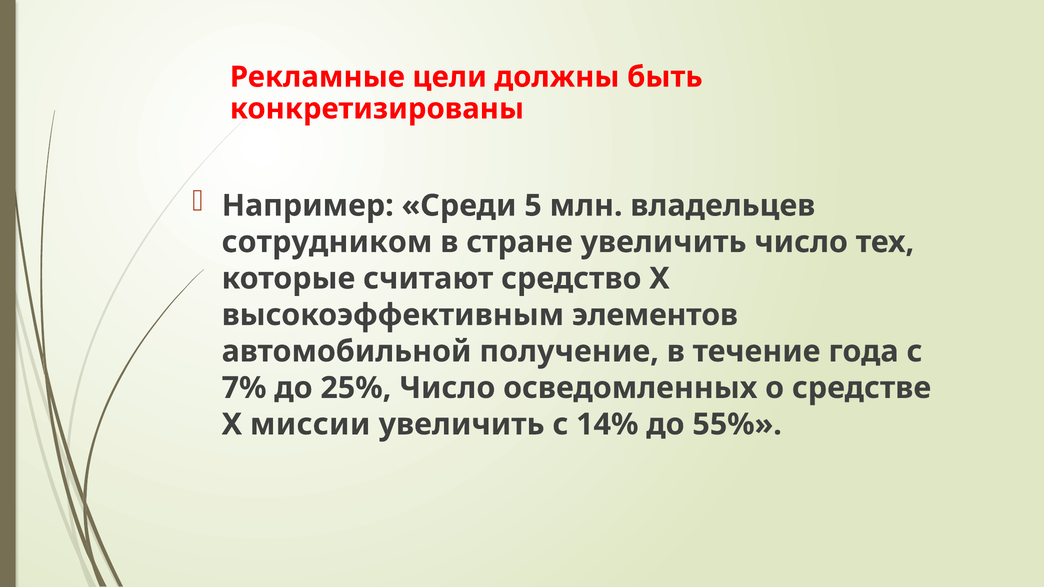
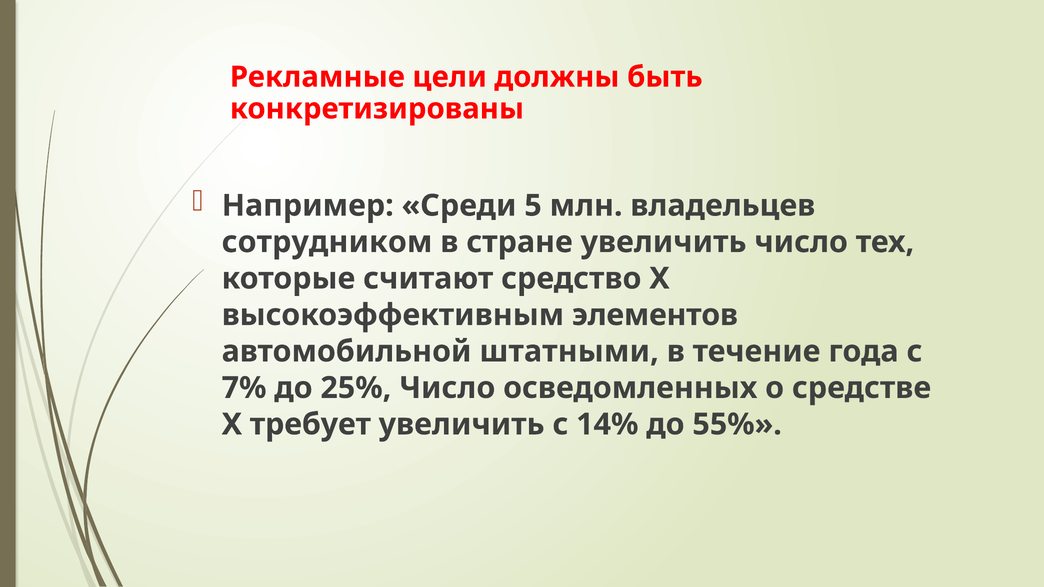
получение: получение -> штатными
миссии: миссии -> требует
